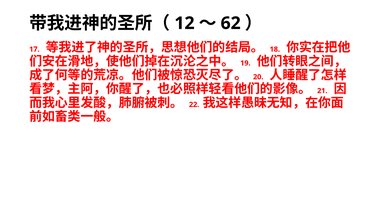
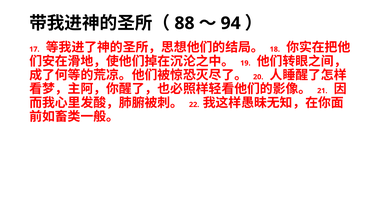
12: 12 -> 88
62: 62 -> 94
